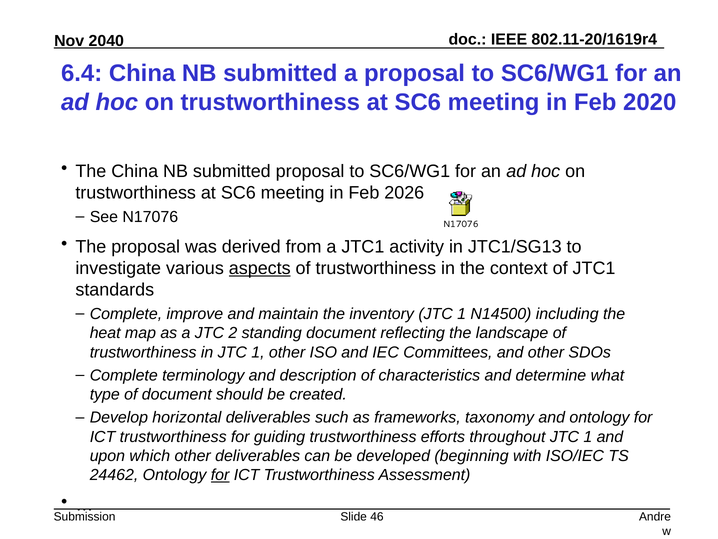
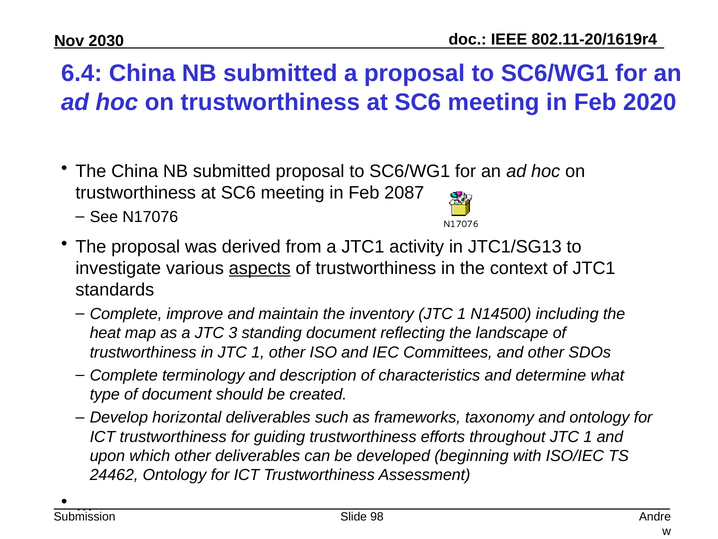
2040: 2040 -> 2030
2026: 2026 -> 2087
2: 2 -> 3
for at (220, 475) underline: present -> none
46: 46 -> 98
